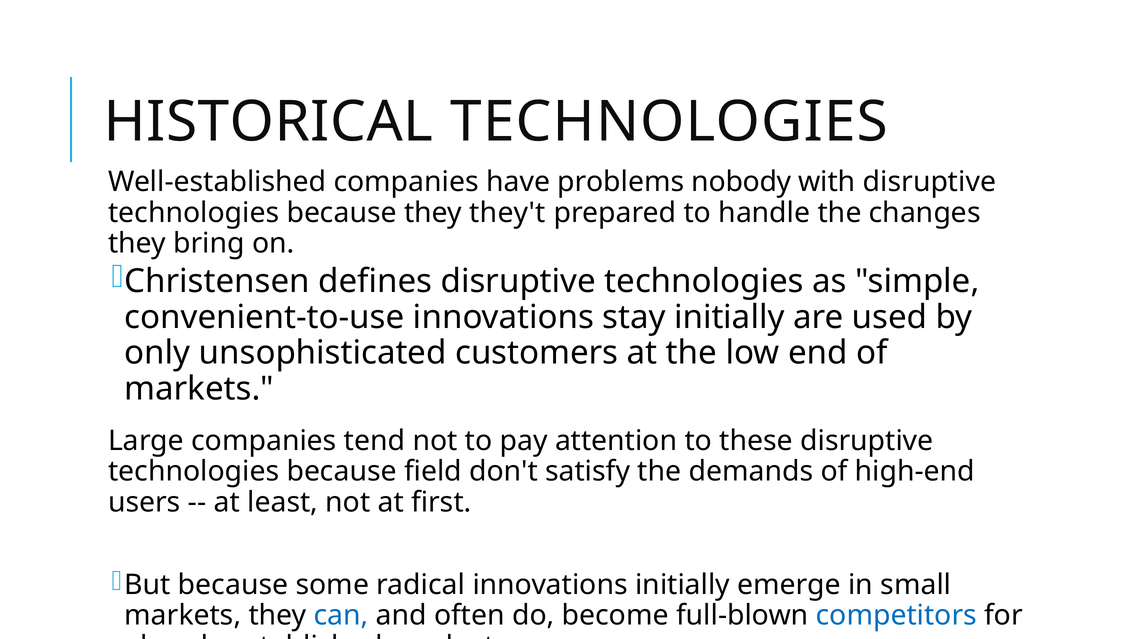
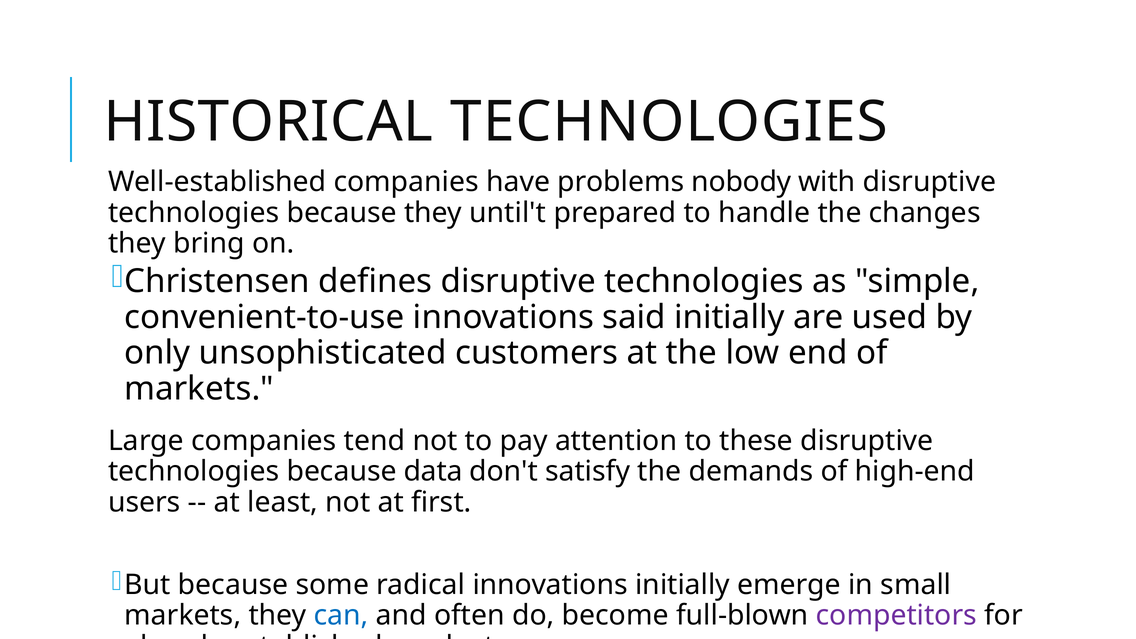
they't: they't -> until't
stay: stay -> said
field: field -> data
competitors colour: blue -> purple
